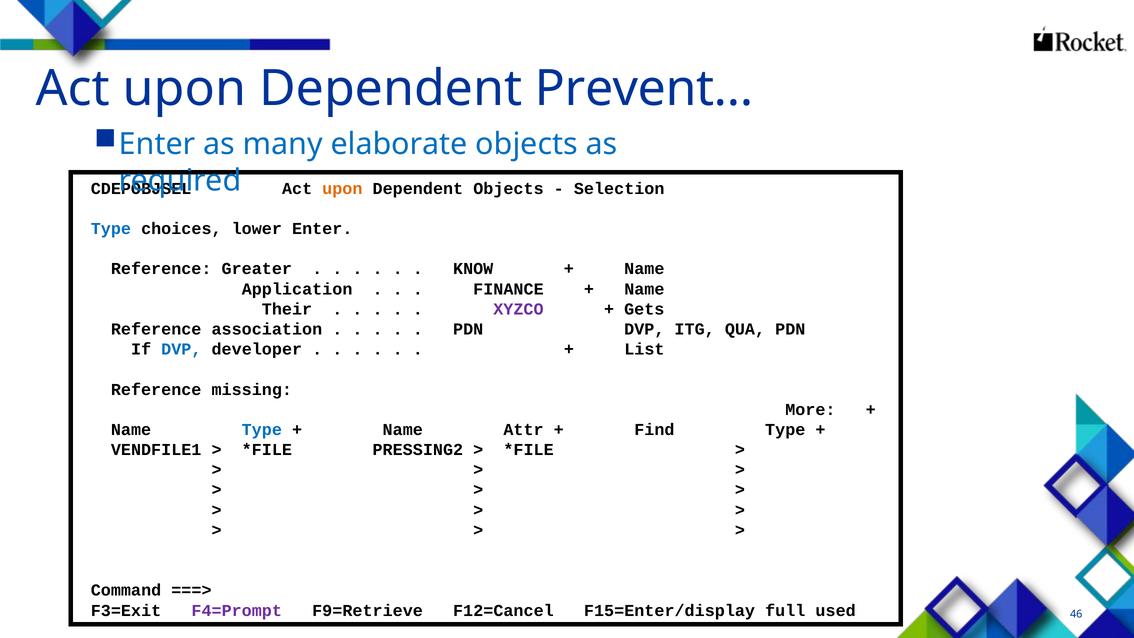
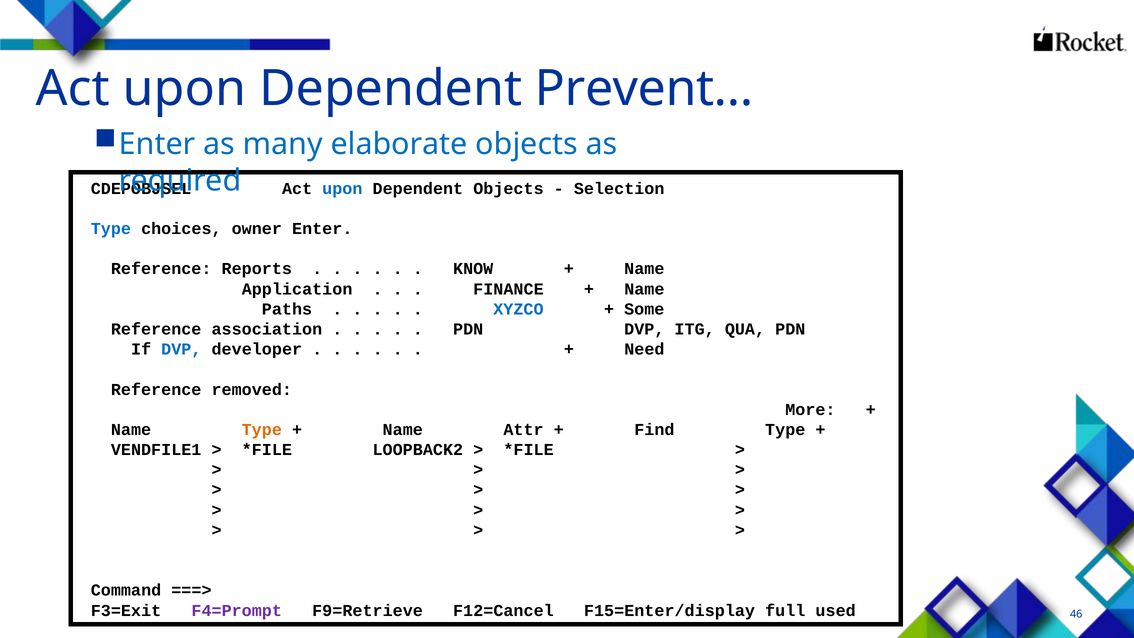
upon at (342, 189) colour: orange -> blue
lower: lower -> owner
Greater: Greater -> Reports
Their: Their -> Paths
XYZCO colour: purple -> blue
Gets: Gets -> Some
List: List -> Need
missing: missing -> removed
Type at (262, 430) colour: blue -> orange
PRESSING2: PRESSING2 -> LOOPBACK2
